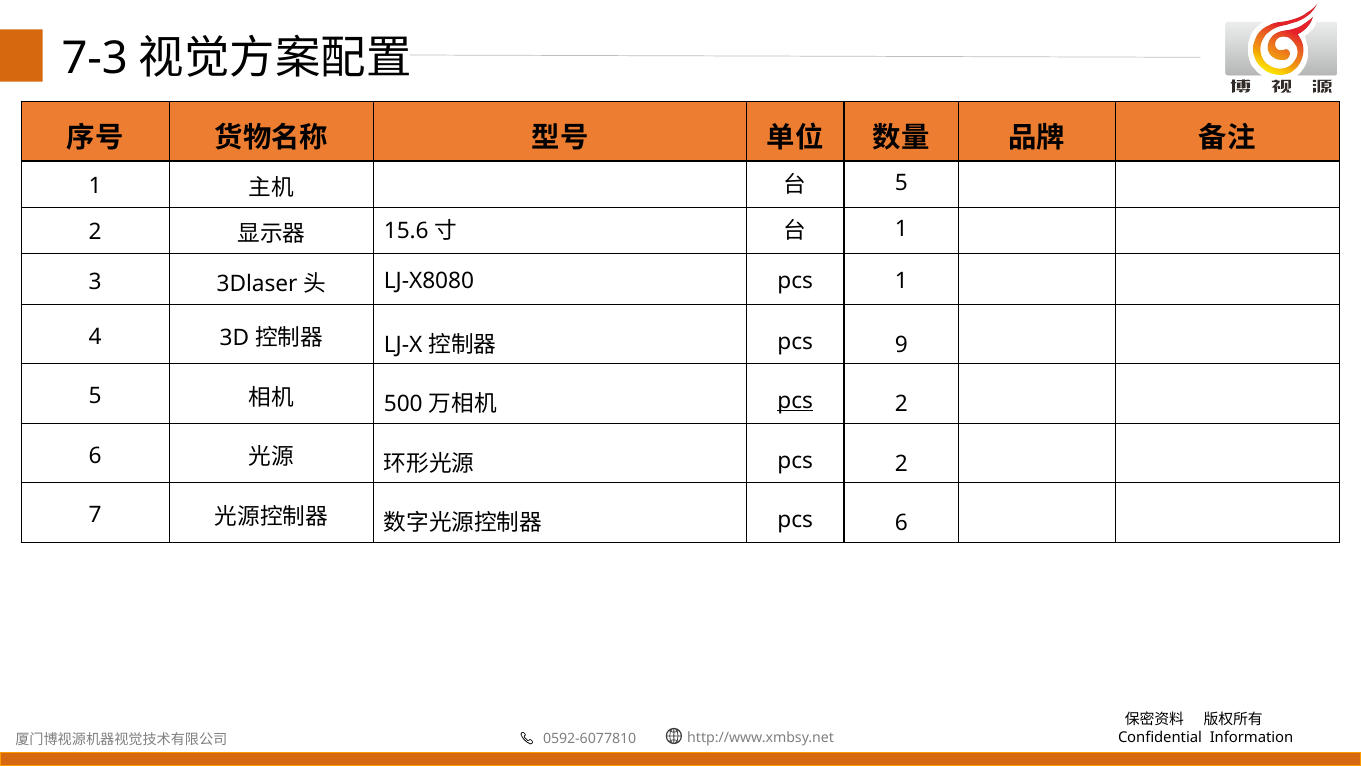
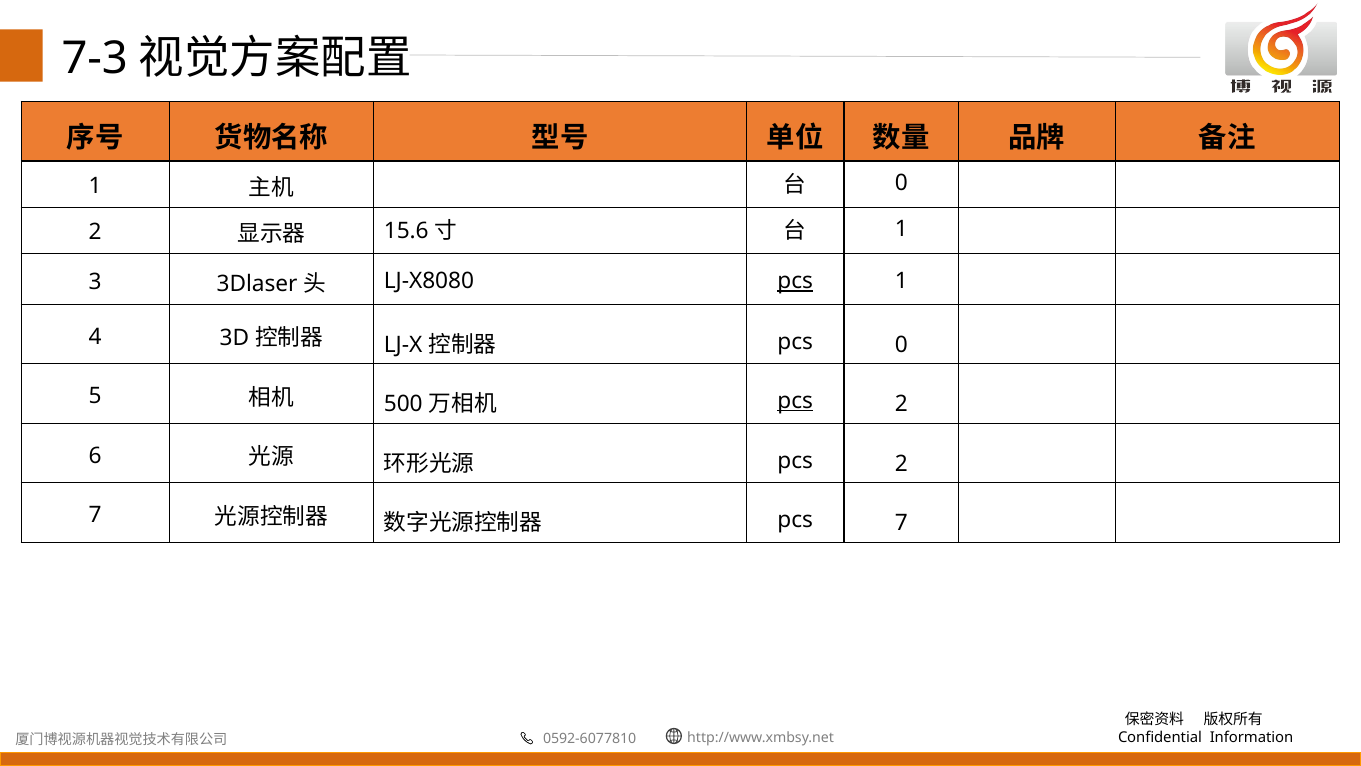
5 at (901, 183): 5 -> 0
pcs at (795, 281) underline: none -> present
pcs 9: 9 -> 0
pcs 6: 6 -> 7
